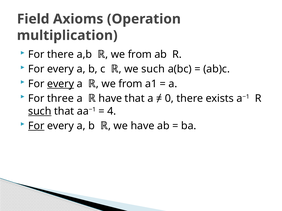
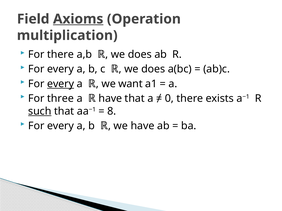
Axioms underline: none -> present
from at (140, 55): from -> does
such at (153, 69): such -> does
from at (130, 84): from -> want
4: 4 -> 8
For at (36, 126) underline: present -> none
